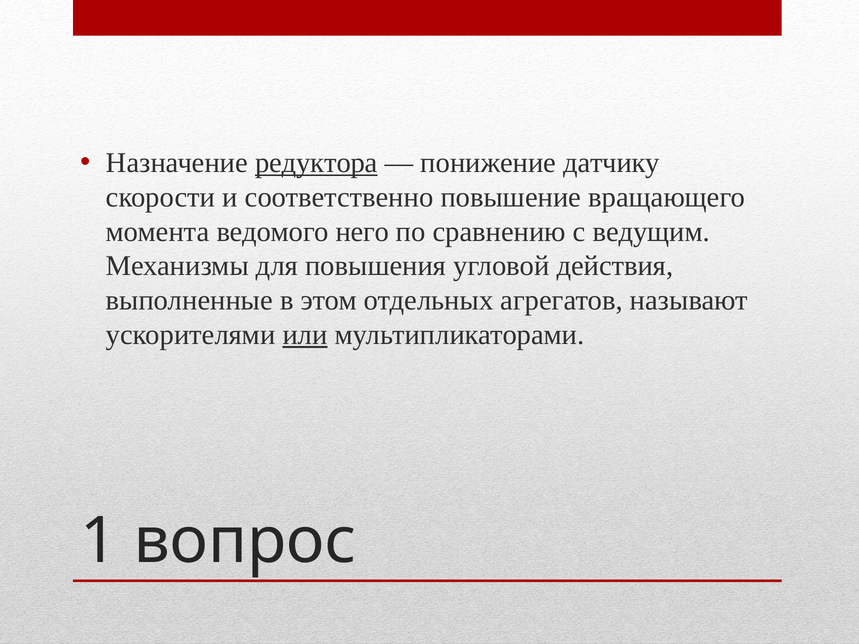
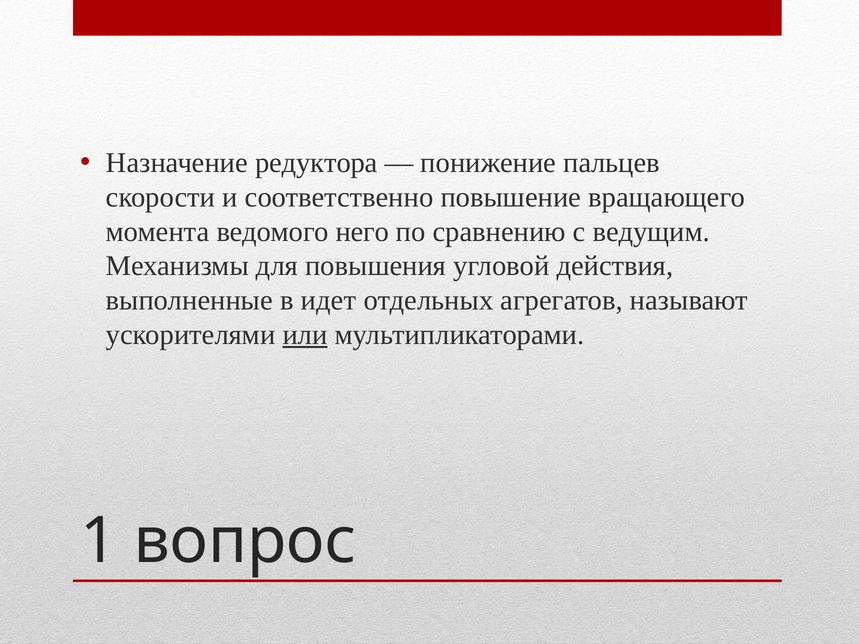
редуктора underline: present -> none
датчику: датчику -> пальцев
этом: этом -> идет
